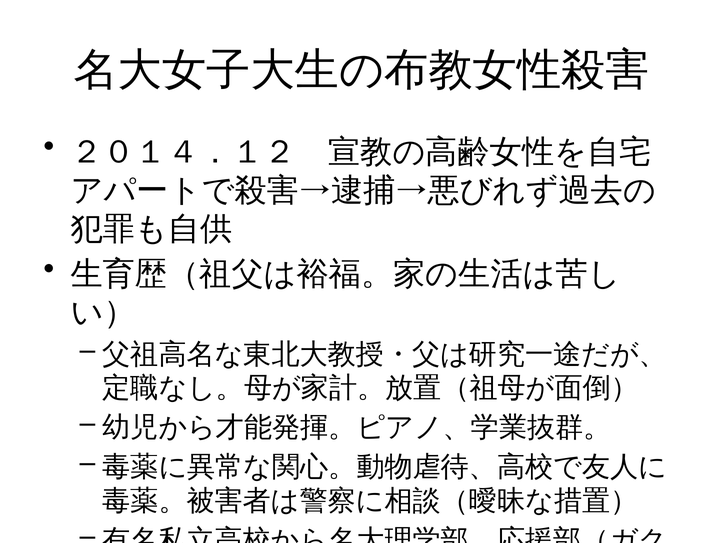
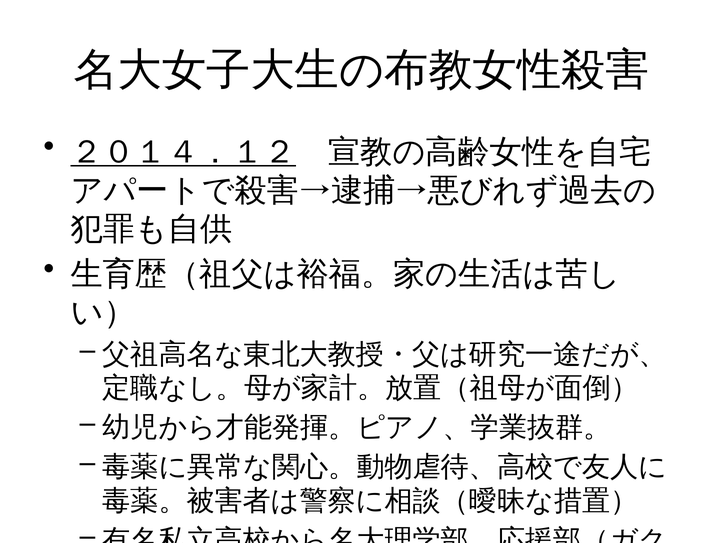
２０１４．１２ underline: none -> present
